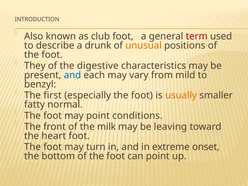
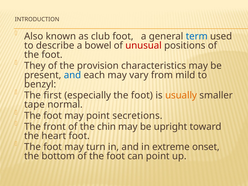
term colour: red -> blue
drunk: drunk -> bowel
unusual colour: orange -> red
digestive: digestive -> provision
fatty: fatty -> tape
conditions: conditions -> secretions
milk: milk -> chin
leaving: leaving -> upright
